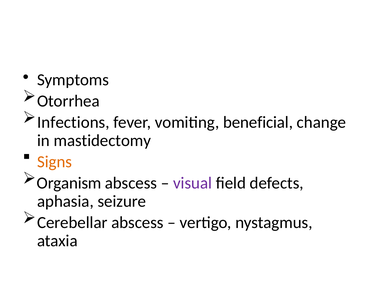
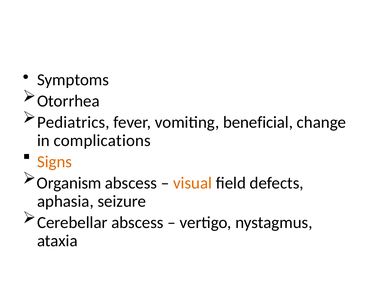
Infections: Infections -> Pediatrics
mastidectomy: mastidectomy -> complications
visual colour: purple -> orange
